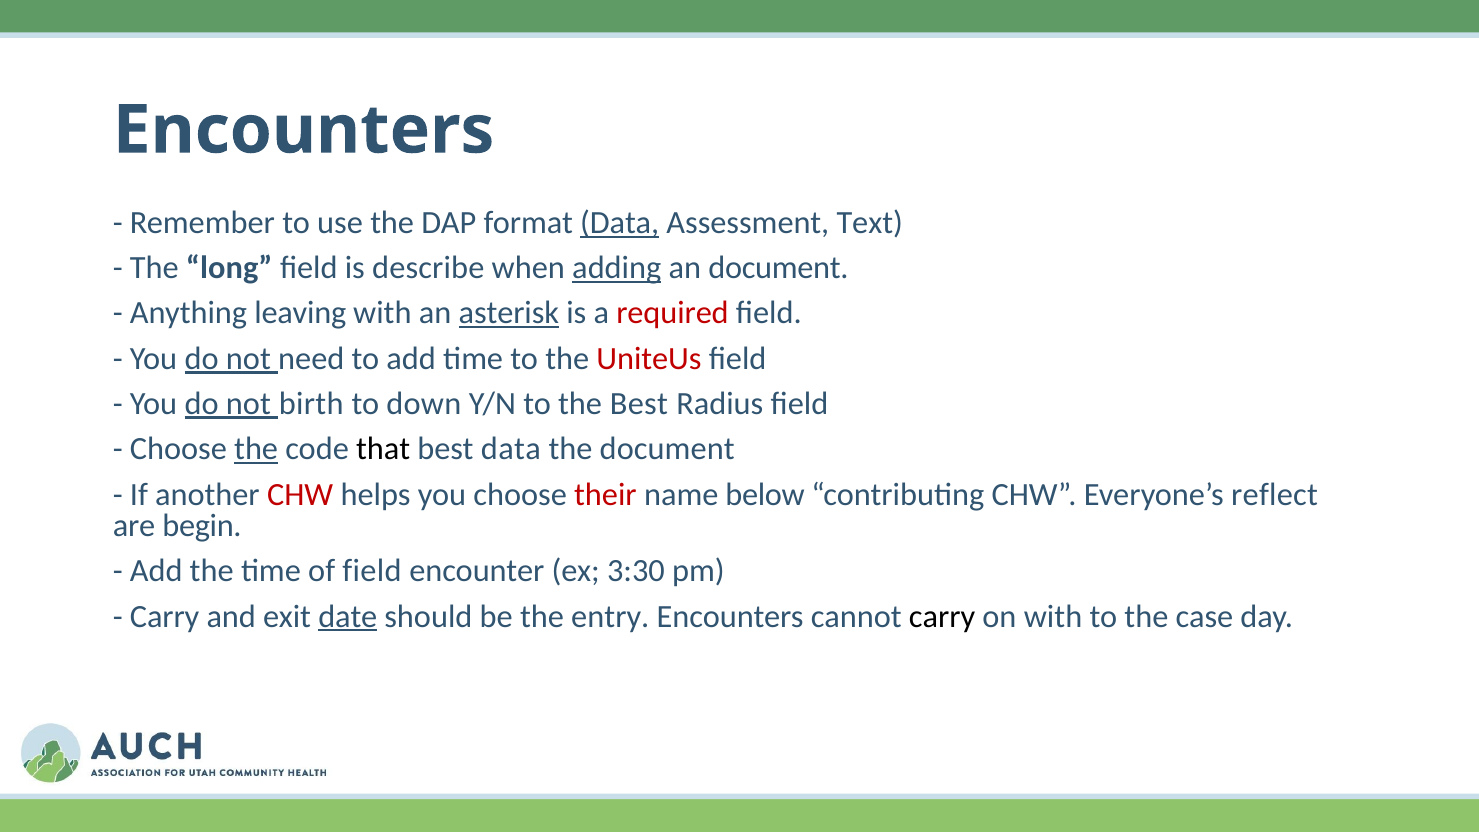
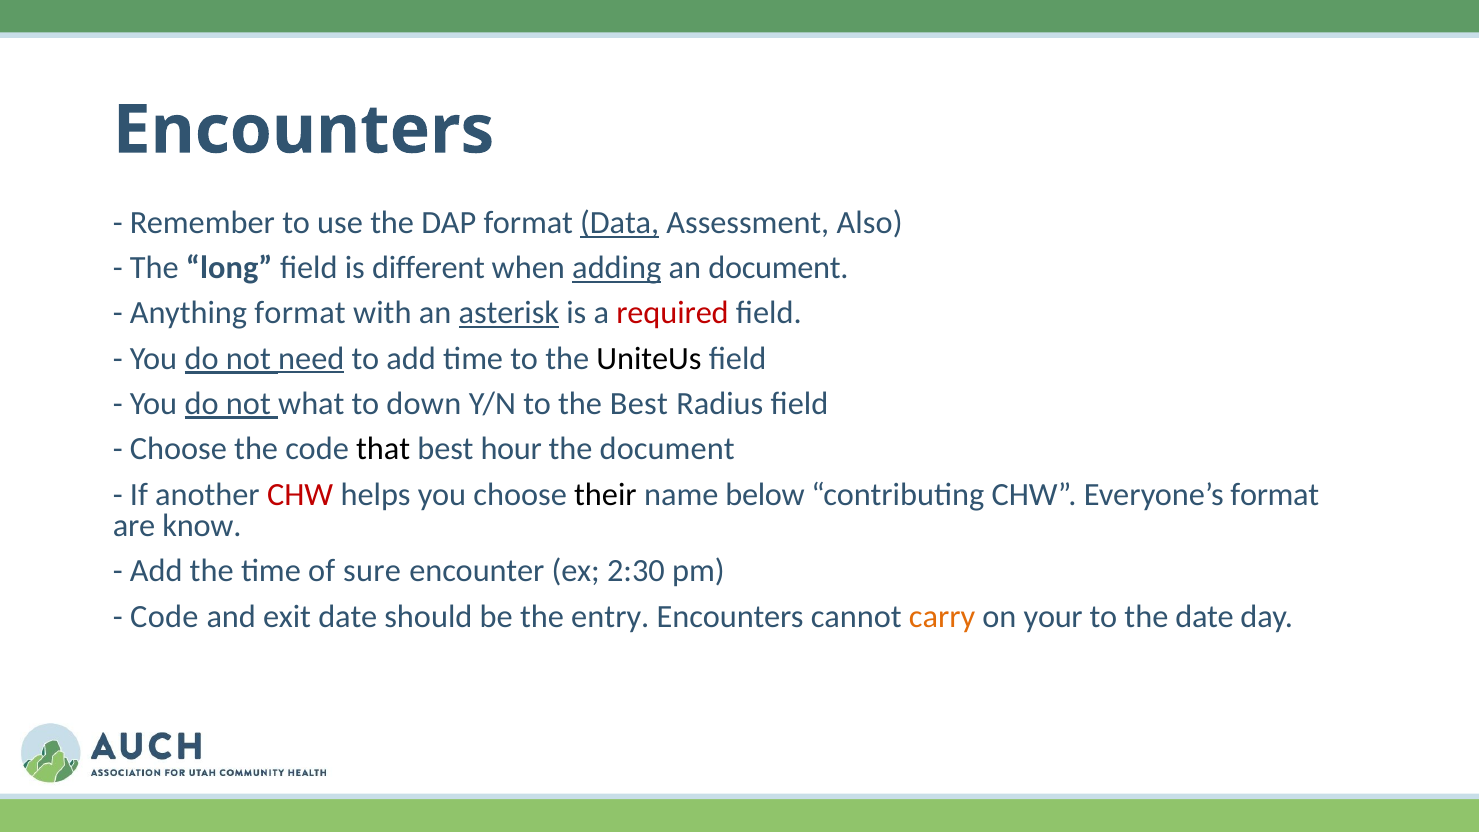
Text: Text -> Also
describe: describe -> different
Anything leaving: leaving -> format
need underline: none -> present
UniteUs colour: red -> black
birth: birth -> what
the at (256, 449) underline: present -> none
best data: data -> hour
their colour: red -> black
Everyone’s reflect: reflect -> format
begin: begin -> know
of field: field -> sure
3:30: 3:30 -> 2:30
Carry at (165, 616): Carry -> Code
date at (348, 616) underline: present -> none
carry at (942, 616) colour: black -> orange
on with: with -> your
the case: case -> date
